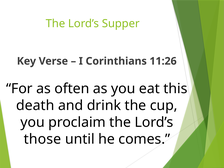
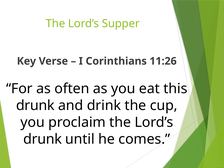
death at (35, 106): death -> drunk
those at (42, 139): those -> drunk
